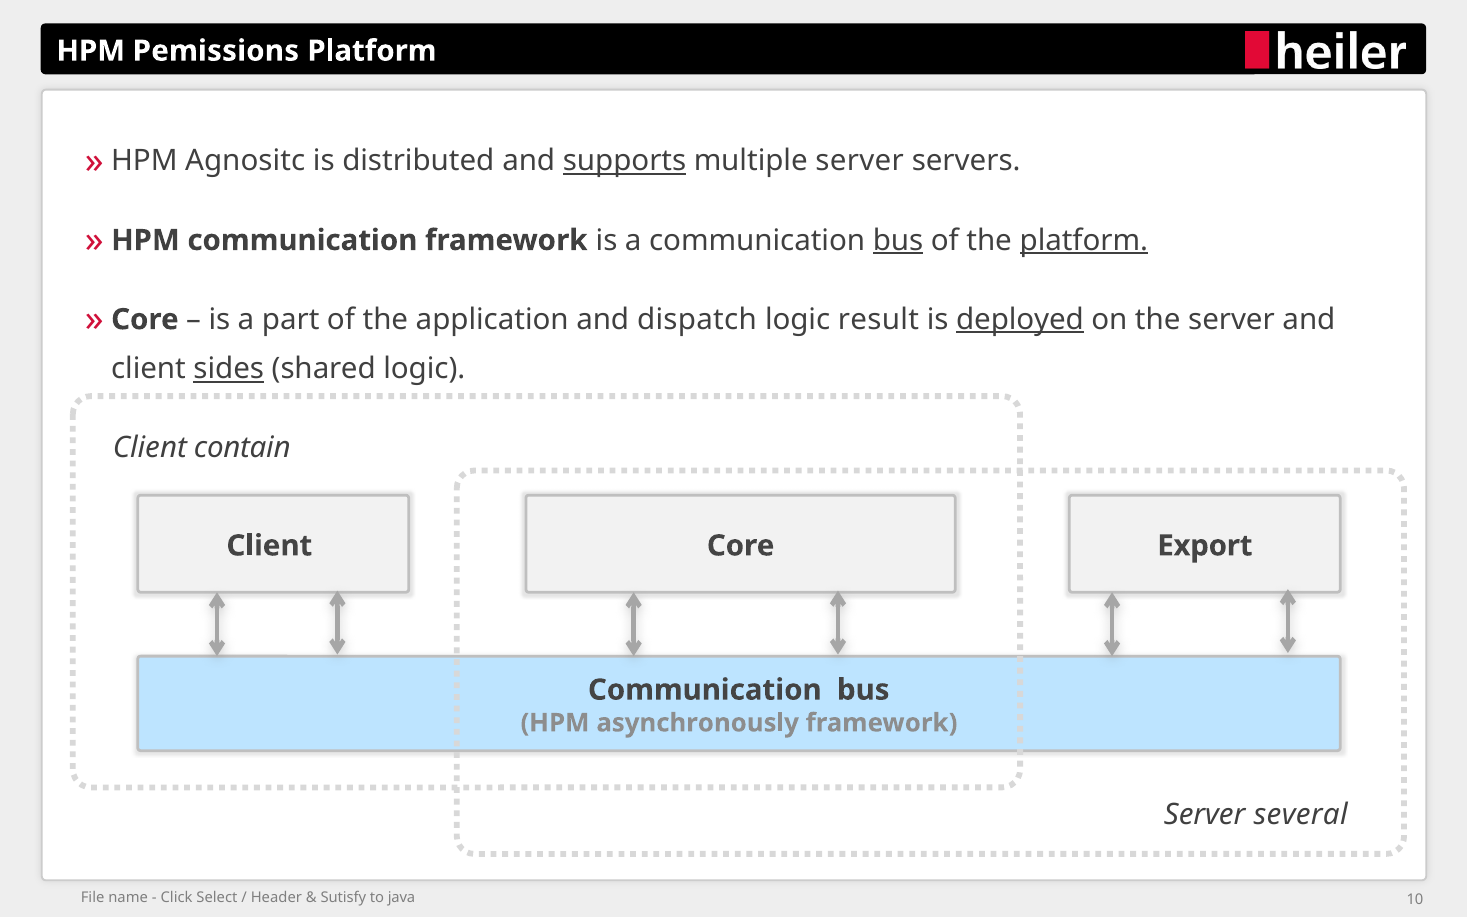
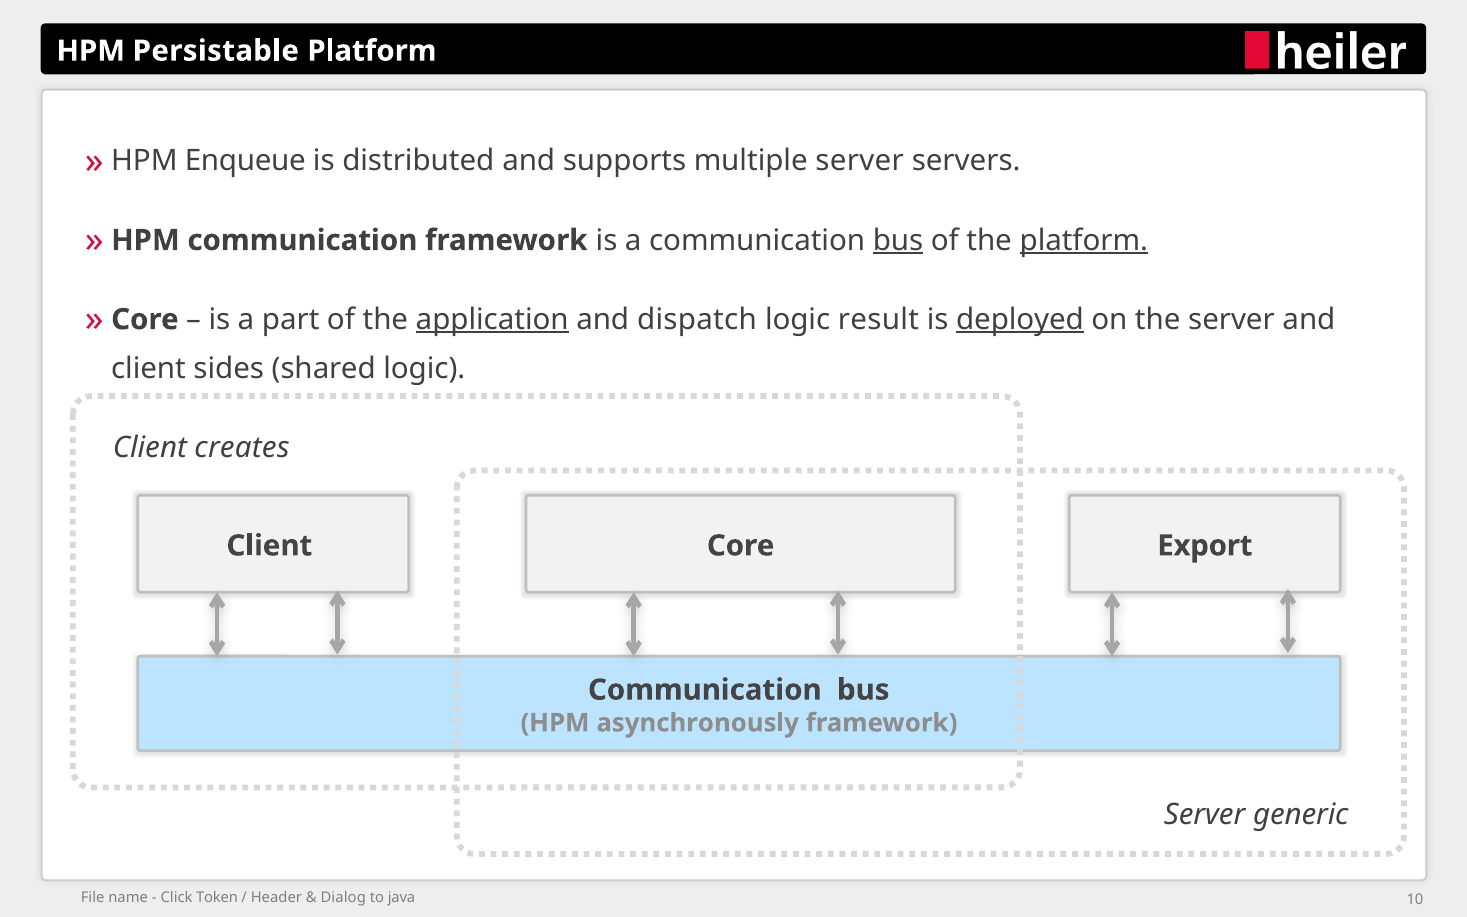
Pemissions: Pemissions -> Persistable
Agnositc: Agnositc -> Enqueue
supports underline: present -> none
application underline: none -> present
sides underline: present -> none
contain: contain -> creates
several: several -> generic
Select: Select -> Token
Sutisfy: Sutisfy -> Dialog
